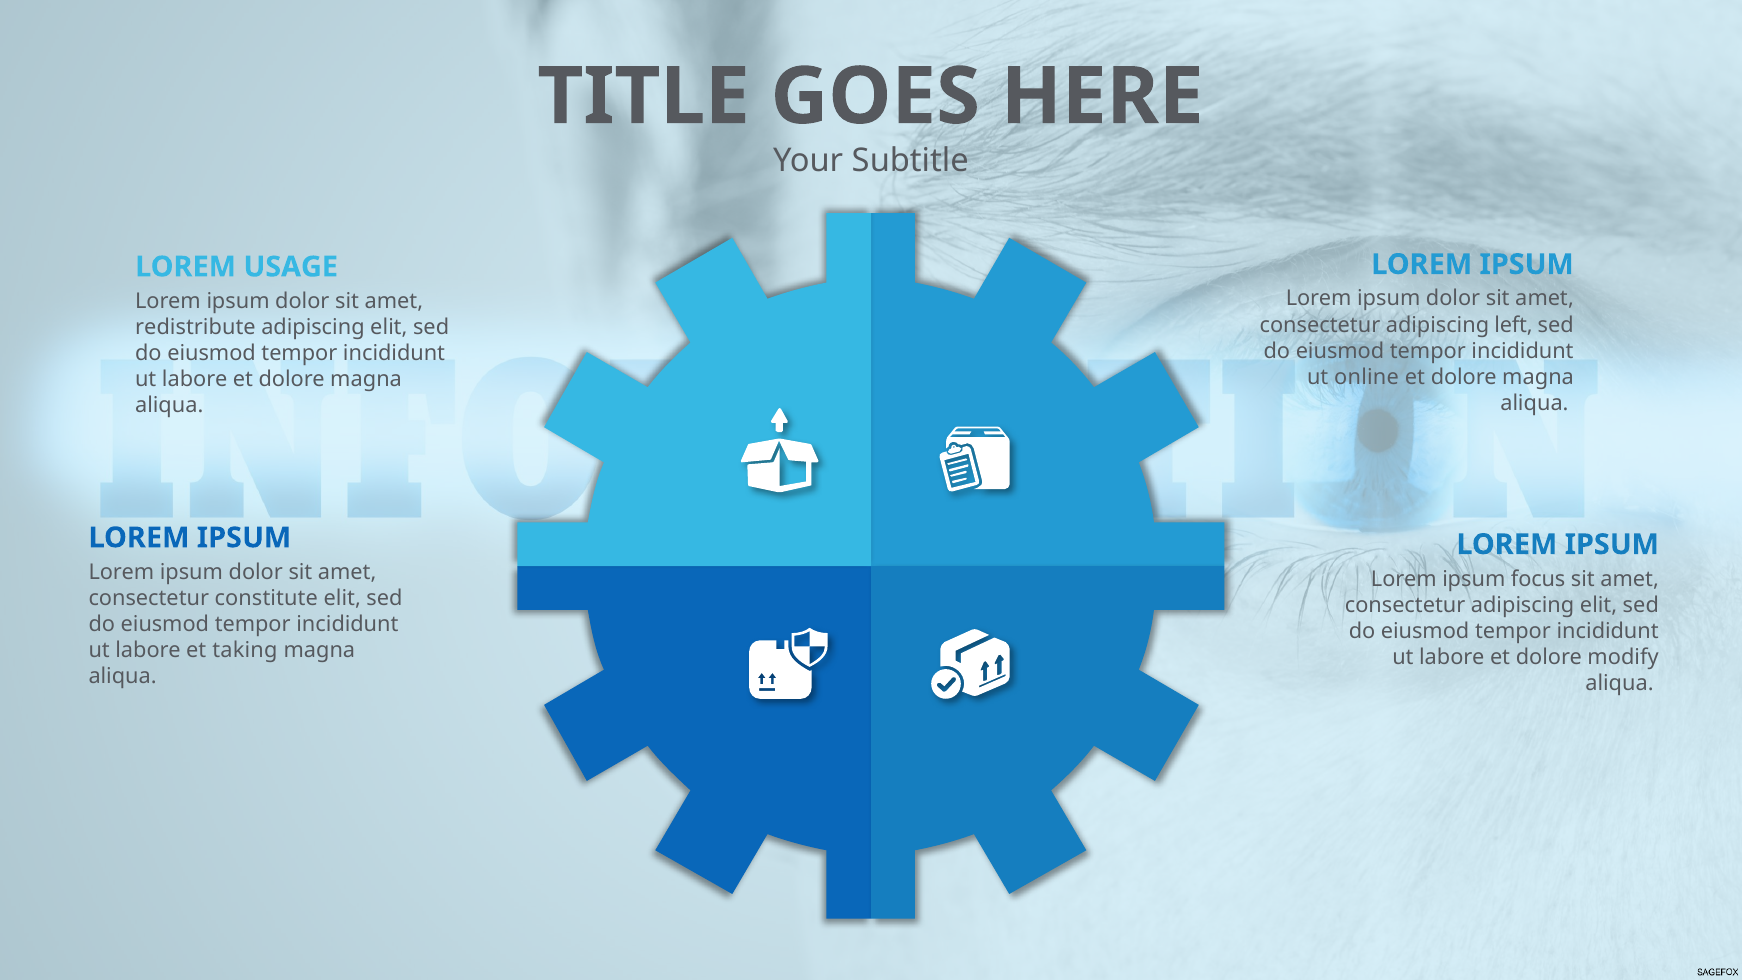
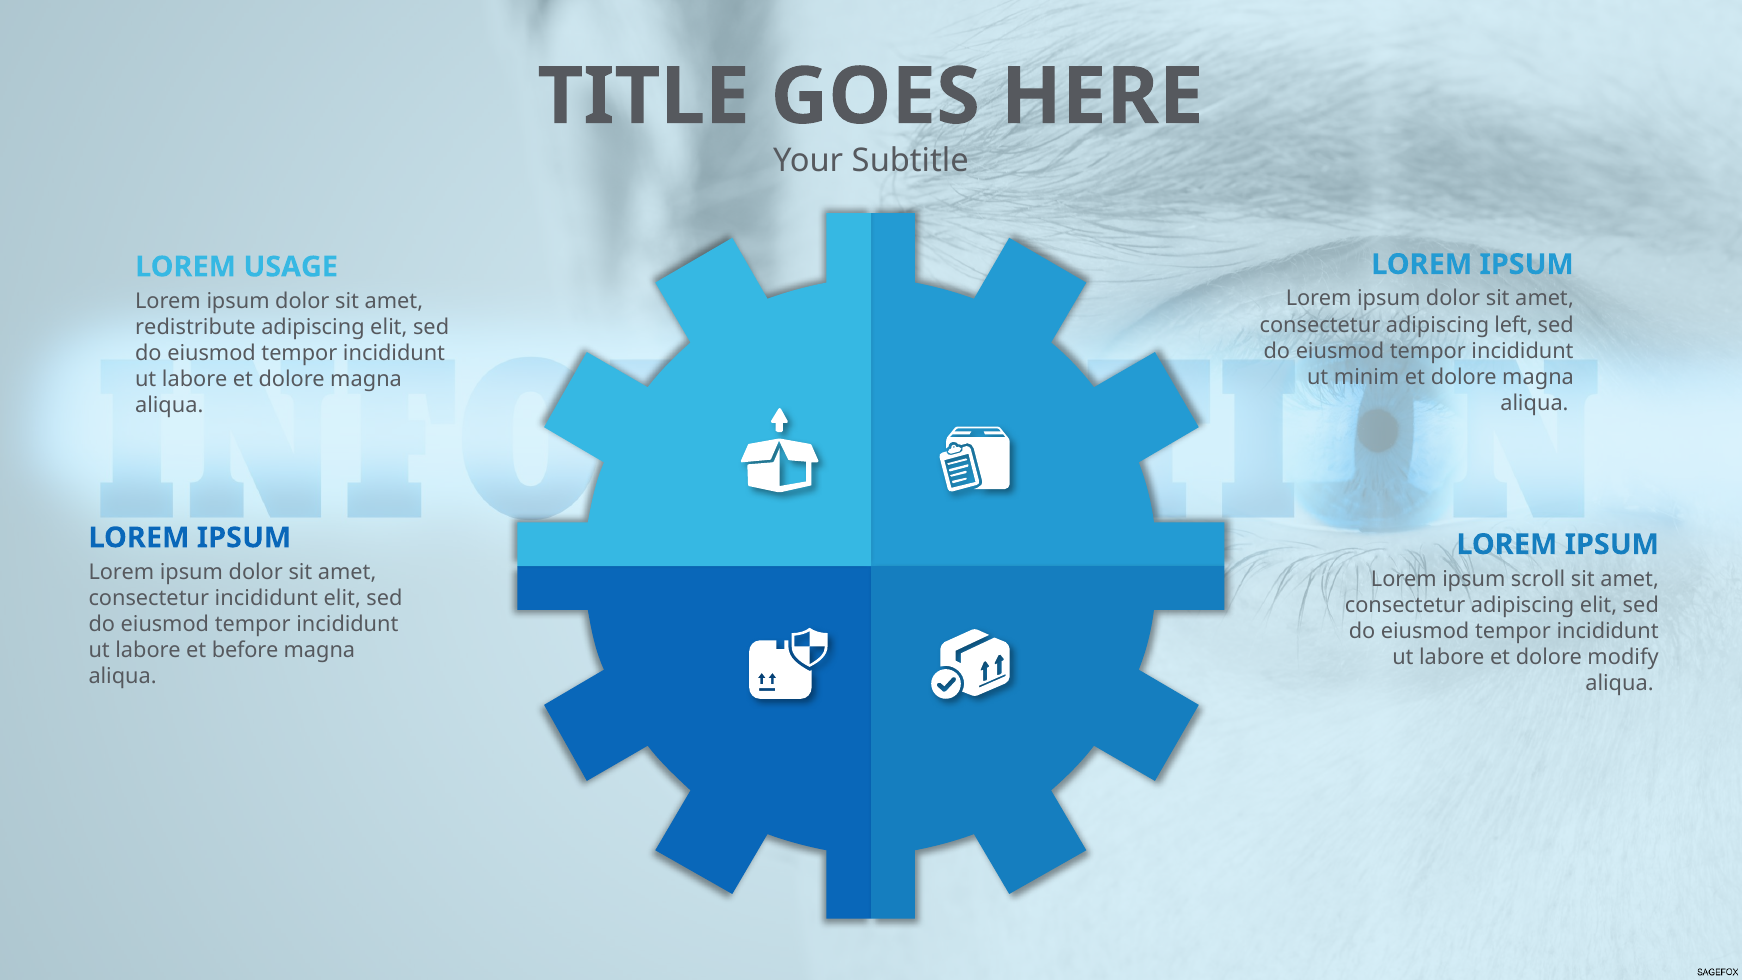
online: online -> minim
focus: focus -> scroll
consectetur constitute: constitute -> incididunt
taking: taking -> before
